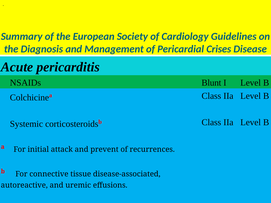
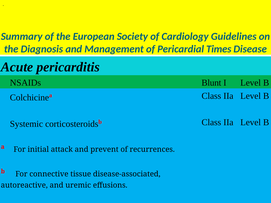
Crises: Crises -> Times
